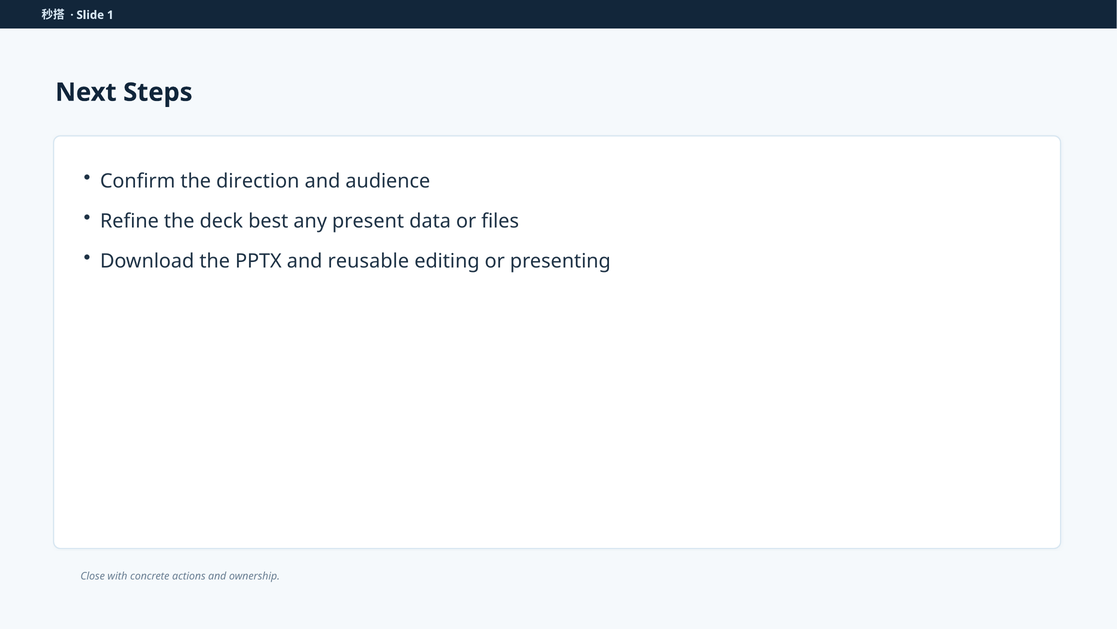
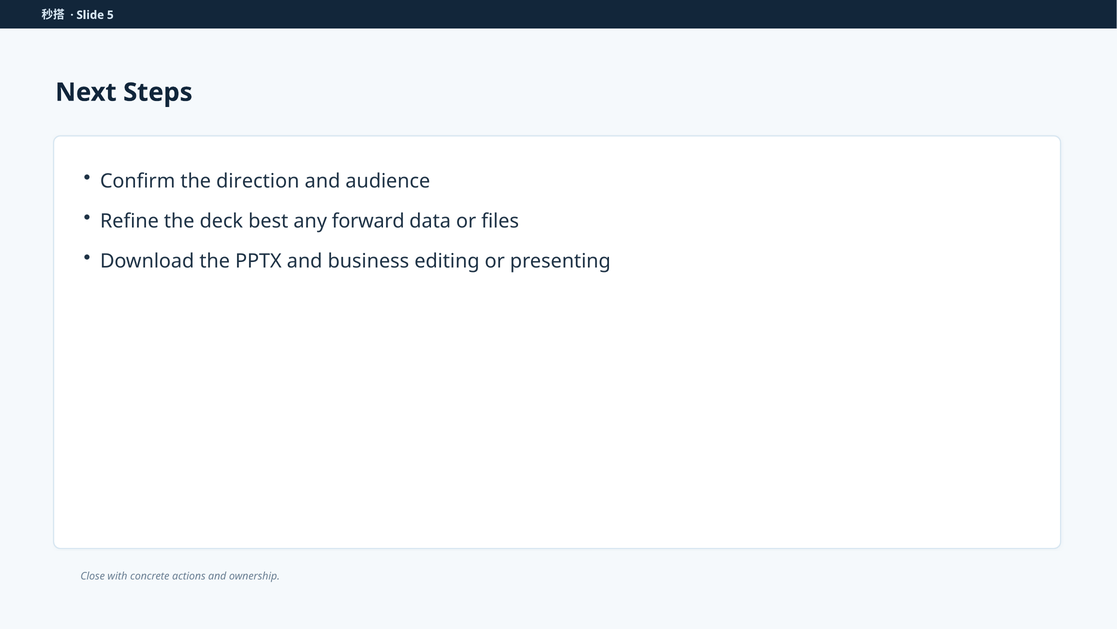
1: 1 -> 5
present: present -> forward
reusable: reusable -> business
